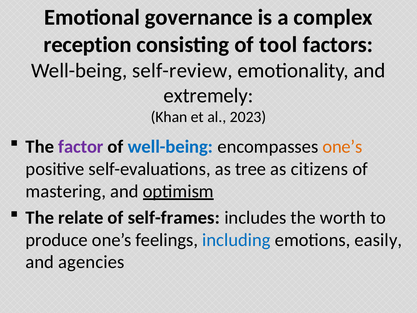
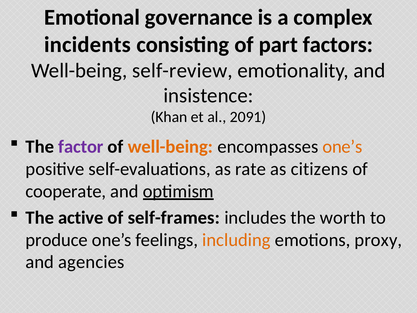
reception: reception -> incidents
tool: tool -> part
extremely: extremely -> insistence
2023: 2023 -> 2091
well-being at (170, 147) colour: blue -> orange
tree: tree -> rate
mastering: mastering -> cooperate
relate: relate -> active
including colour: blue -> orange
easily: easily -> proxy
